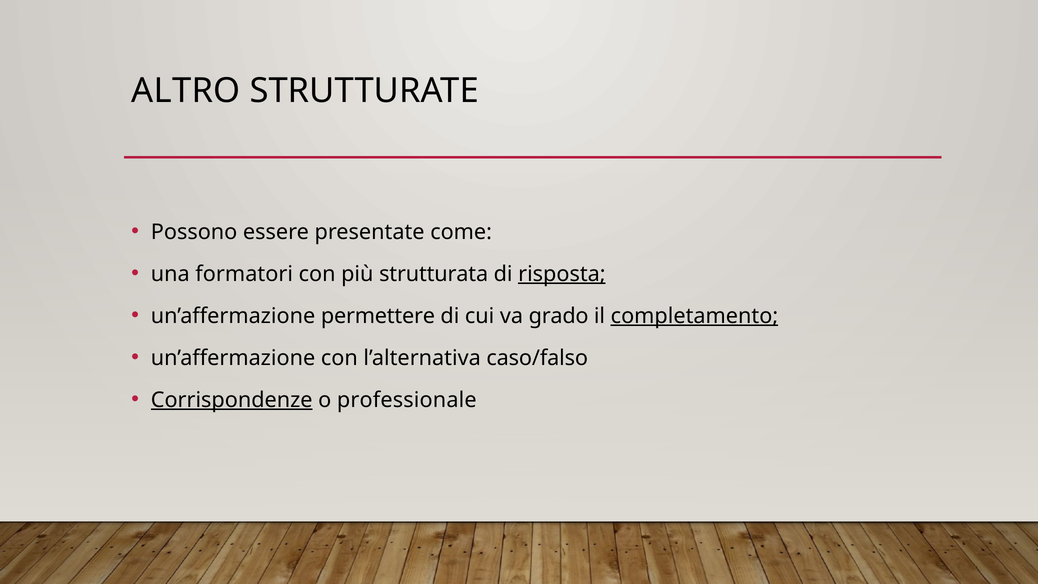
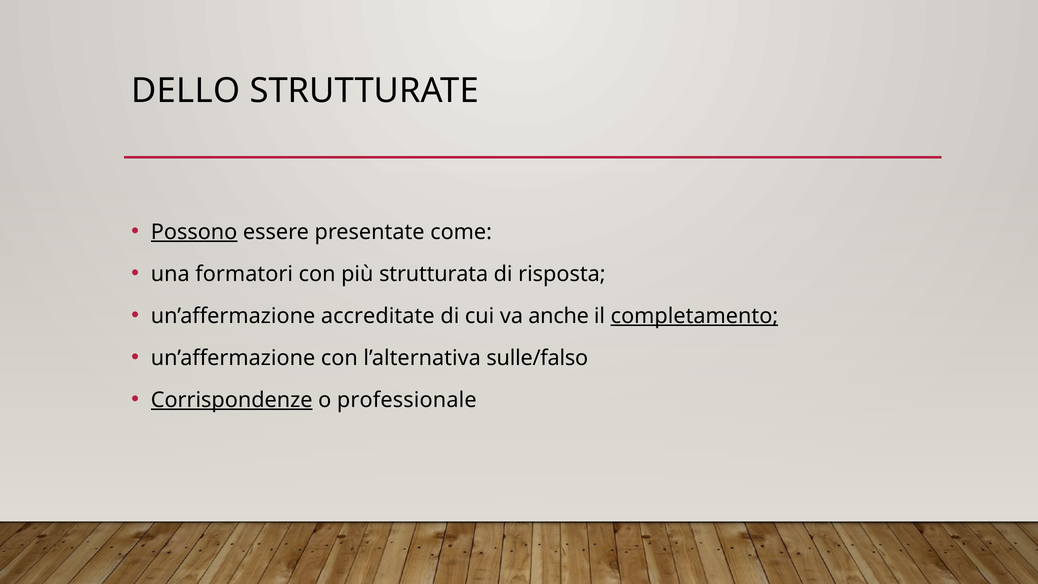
ALTRO: ALTRO -> DELLO
Possono underline: none -> present
risposta underline: present -> none
permettere: permettere -> accreditate
grado: grado -> anche
caso/falso: caso/falso -> sulle/falso
